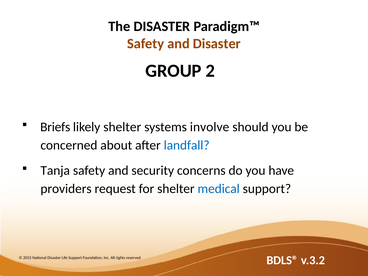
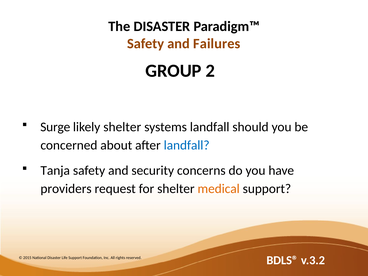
and Disaster: Disaster -> Failures
Briefs: Briefs -> Surge
systems involve: involve -> landfall
medical colour: blue -> orange
